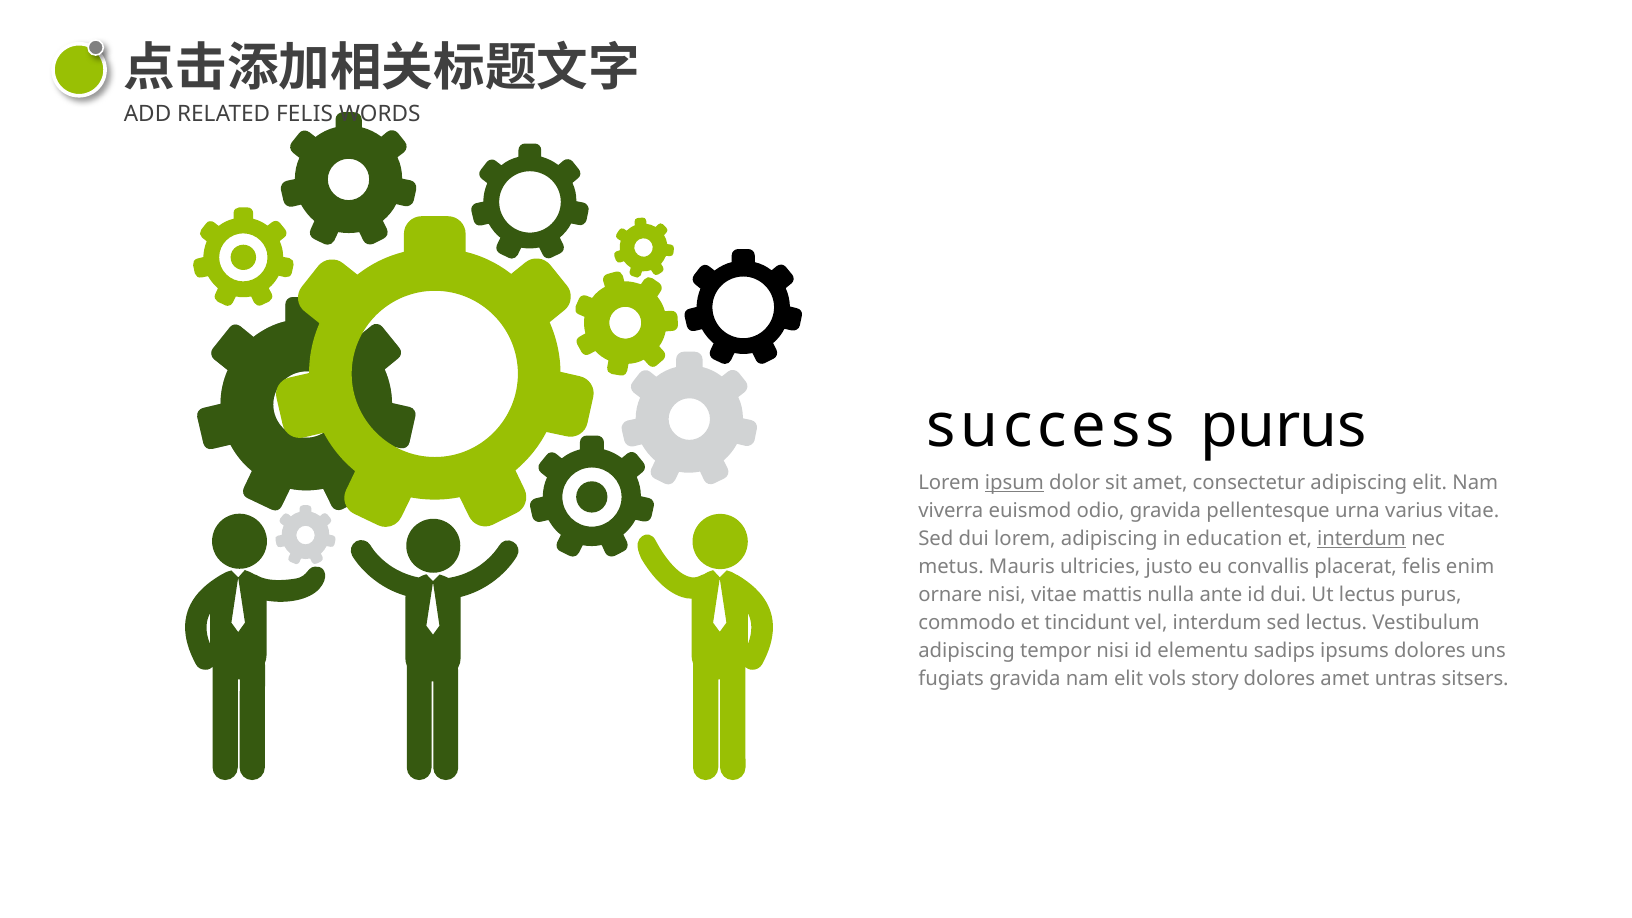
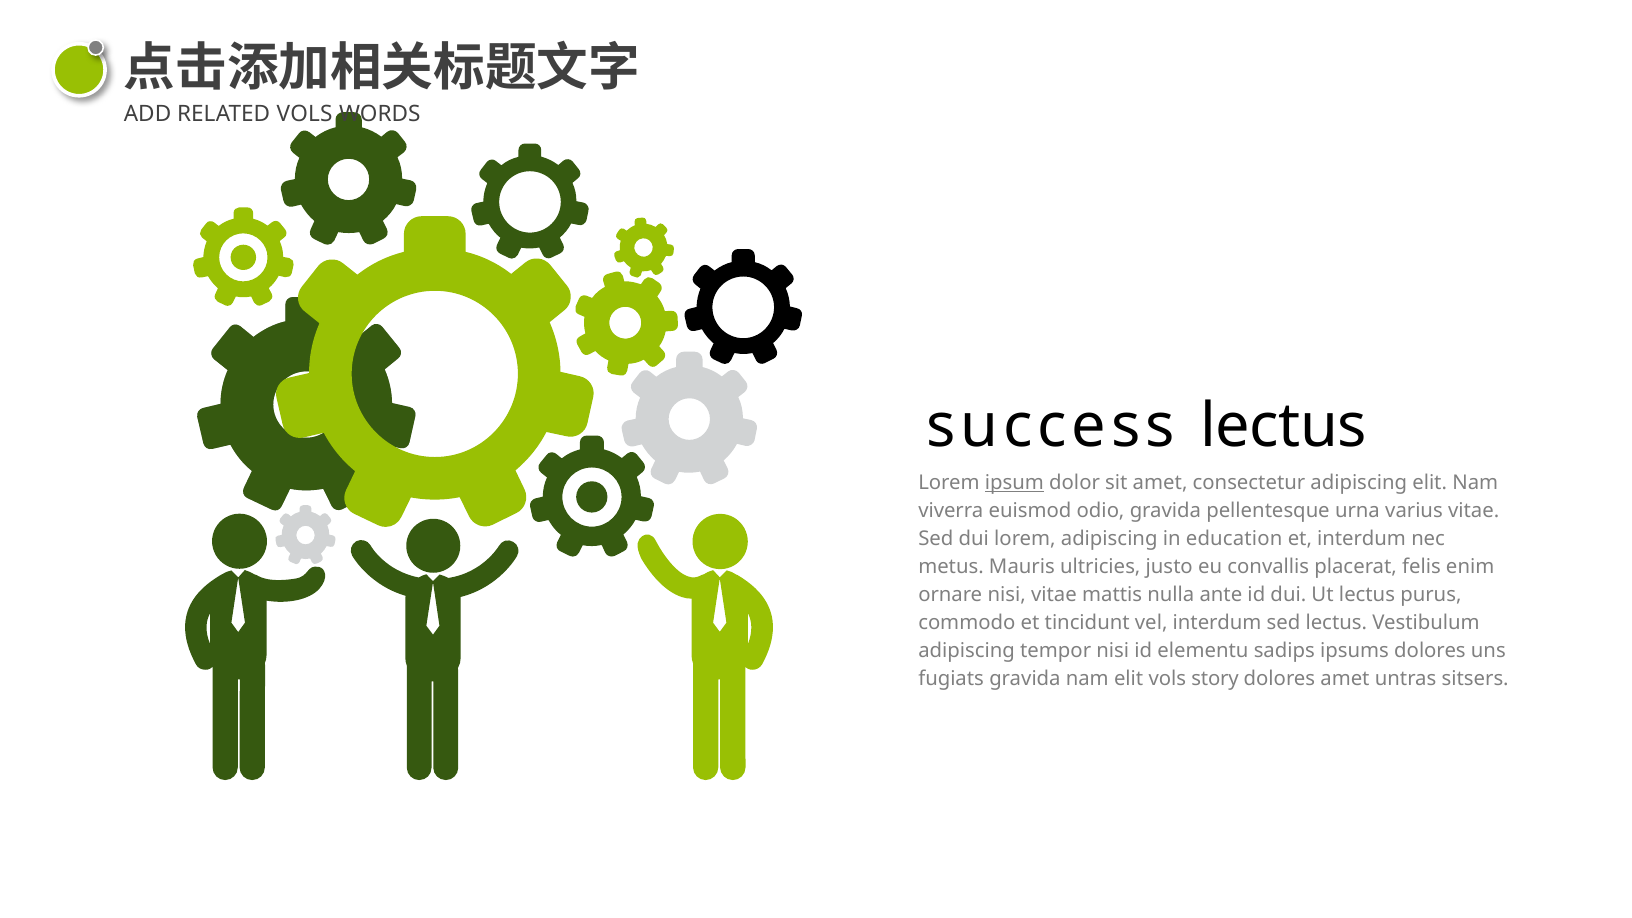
RELATED FELIS: FELIS -> VOLS
success purus: purus -> lectus
interdum at (1362, 539) underline: present -> none
